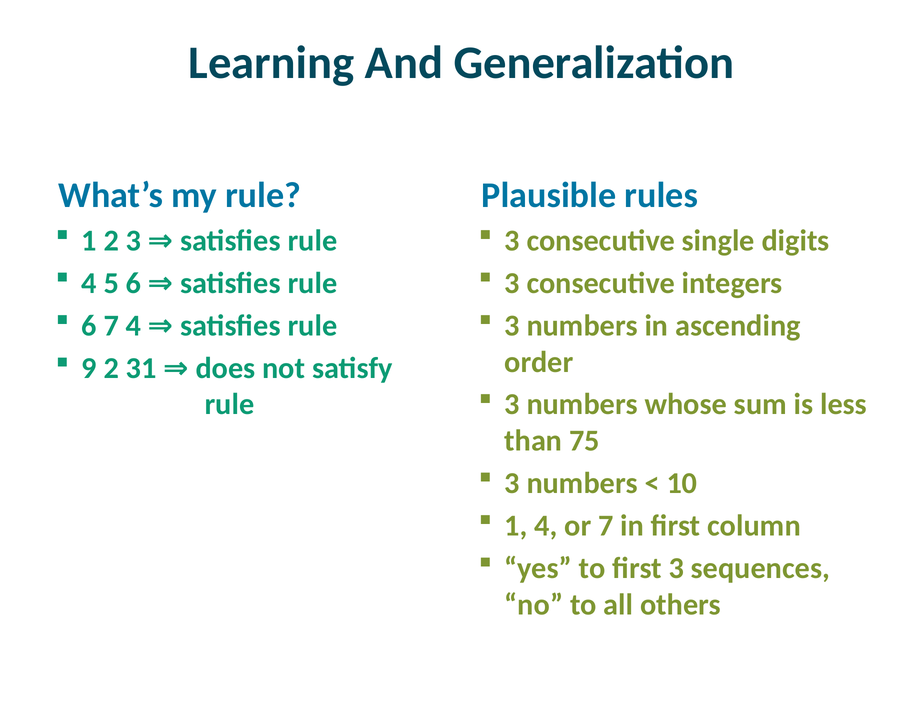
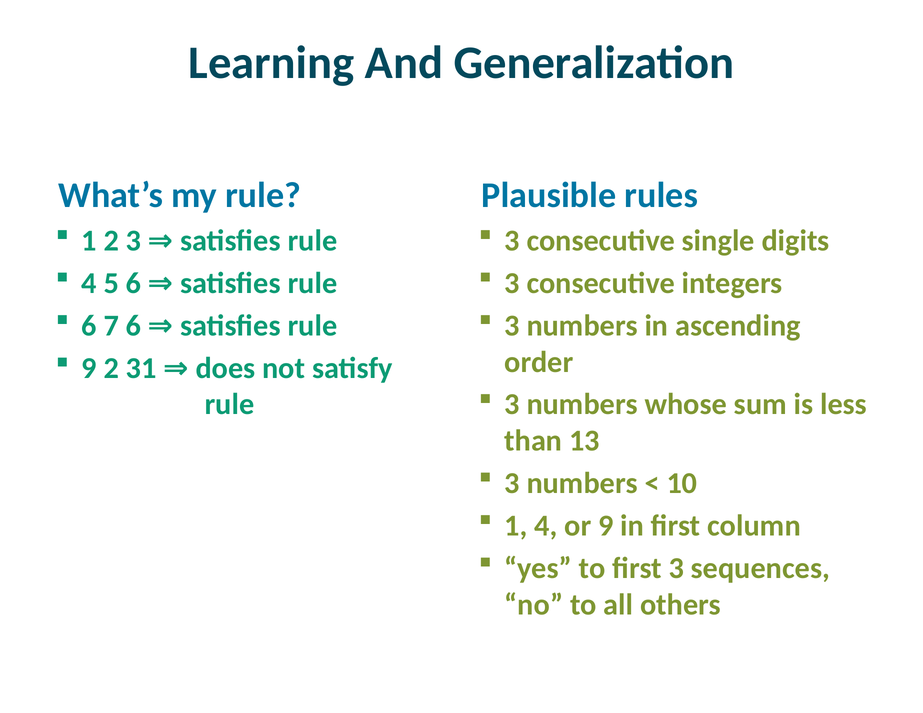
7 4: 4 -> 6
75: 75 -> 13
or 7: 7 -> 9
